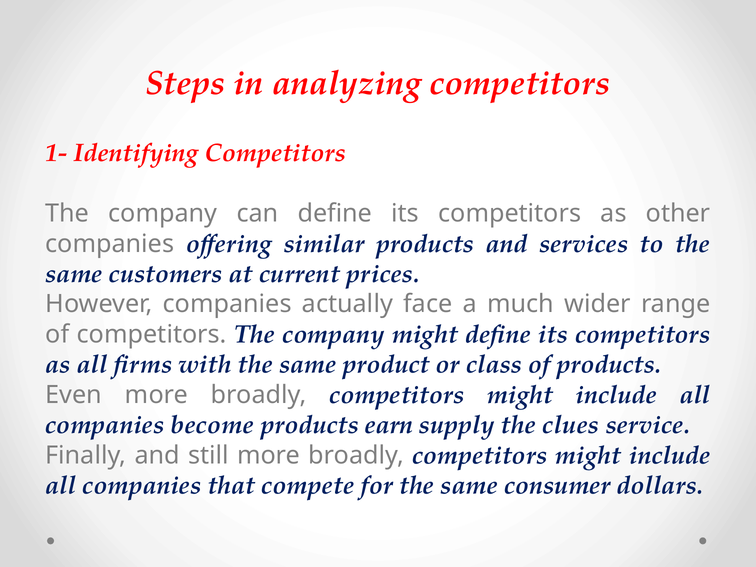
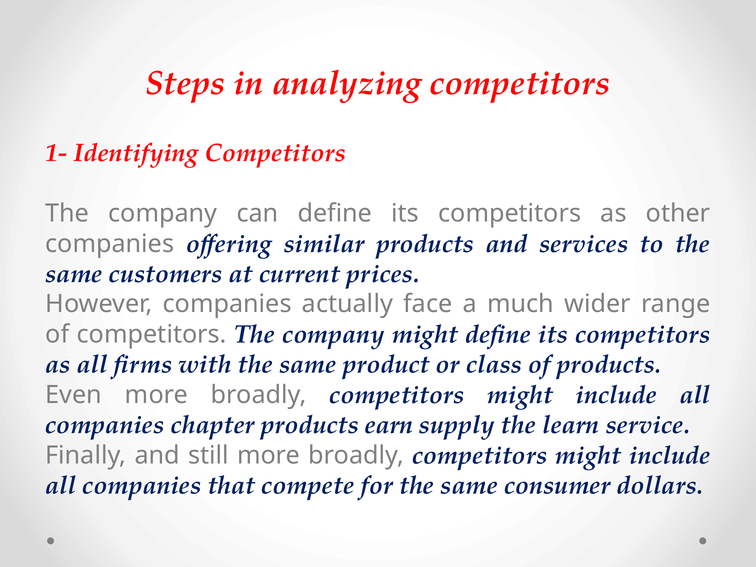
become: become -> chapter
clues: clues -> learn
